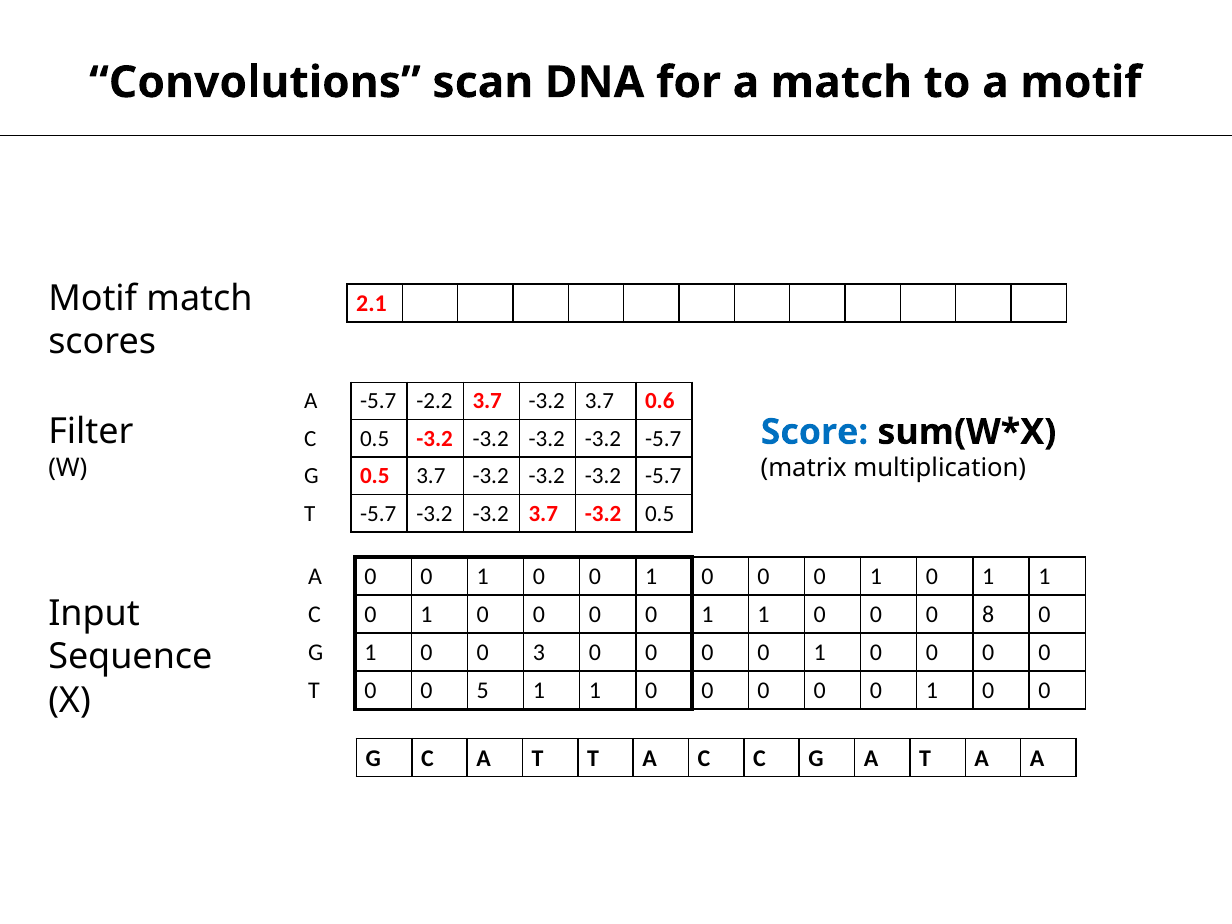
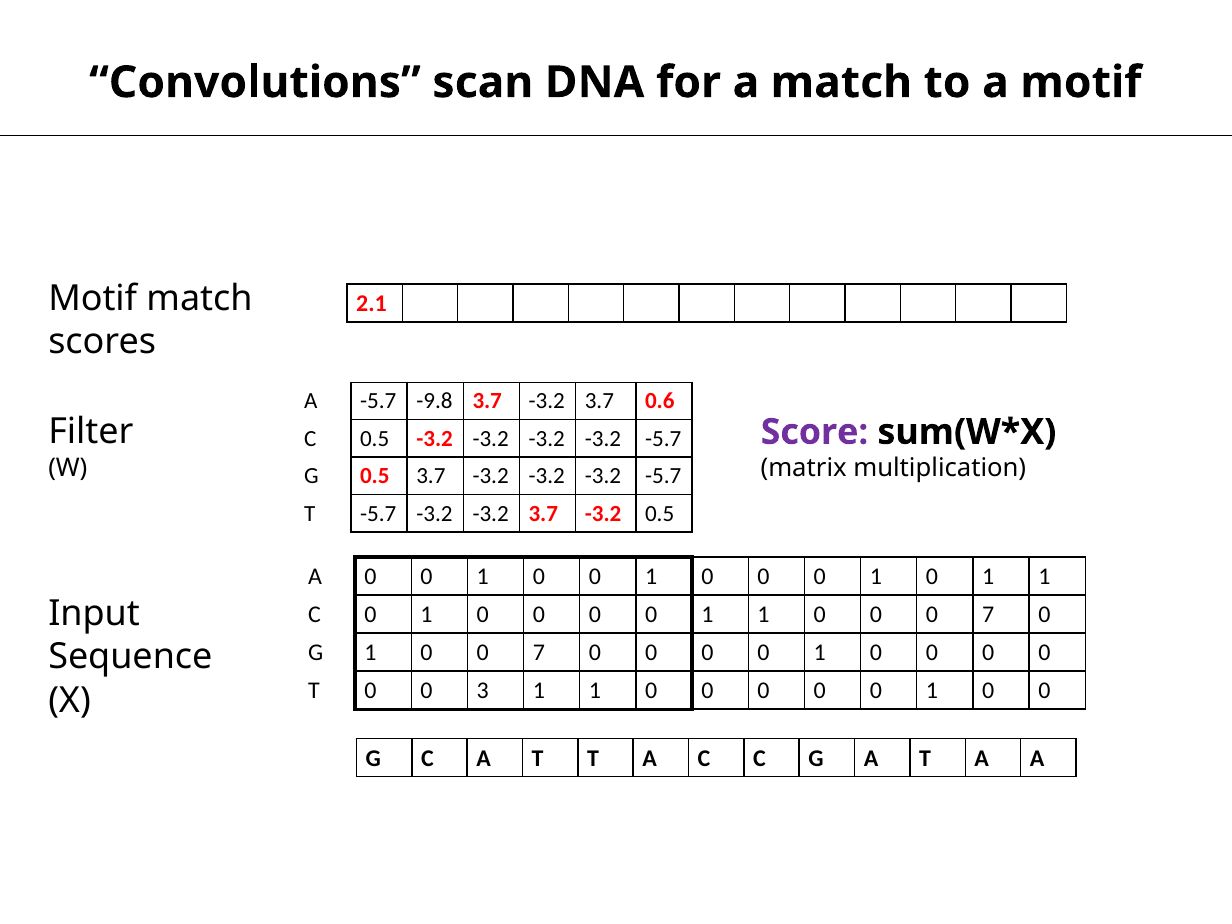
-2.2: -2.2 -> -9.8
Score colour: blue -> purple
0 0 0 8: 8 -> 7
1 0 0 3: 3 -> 7
5: 5 -> 3
